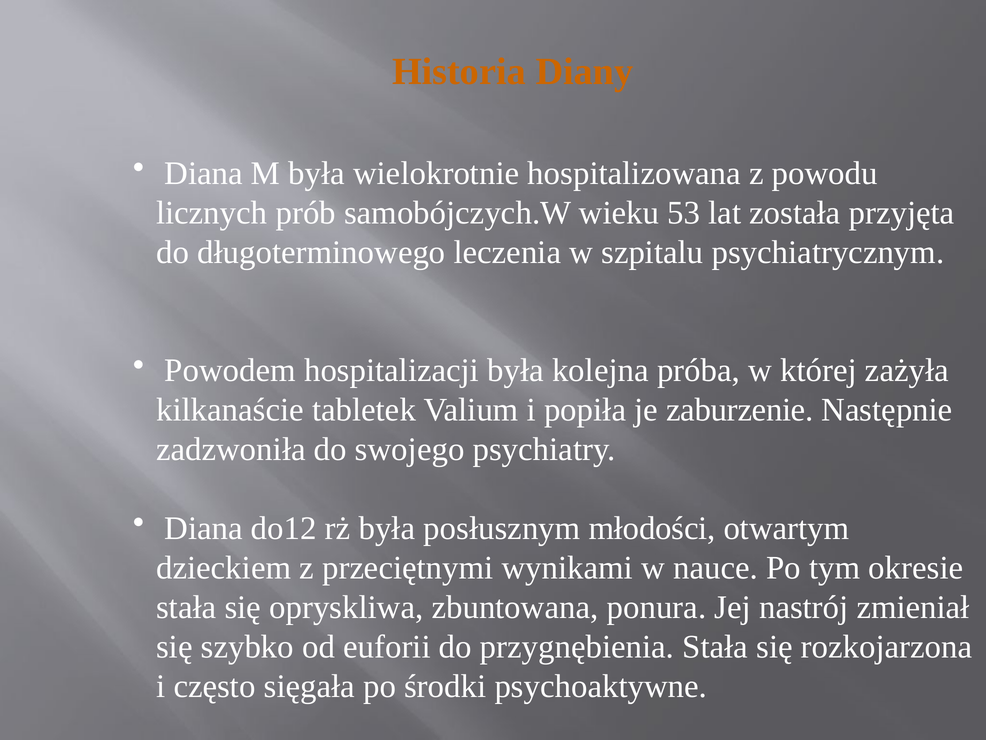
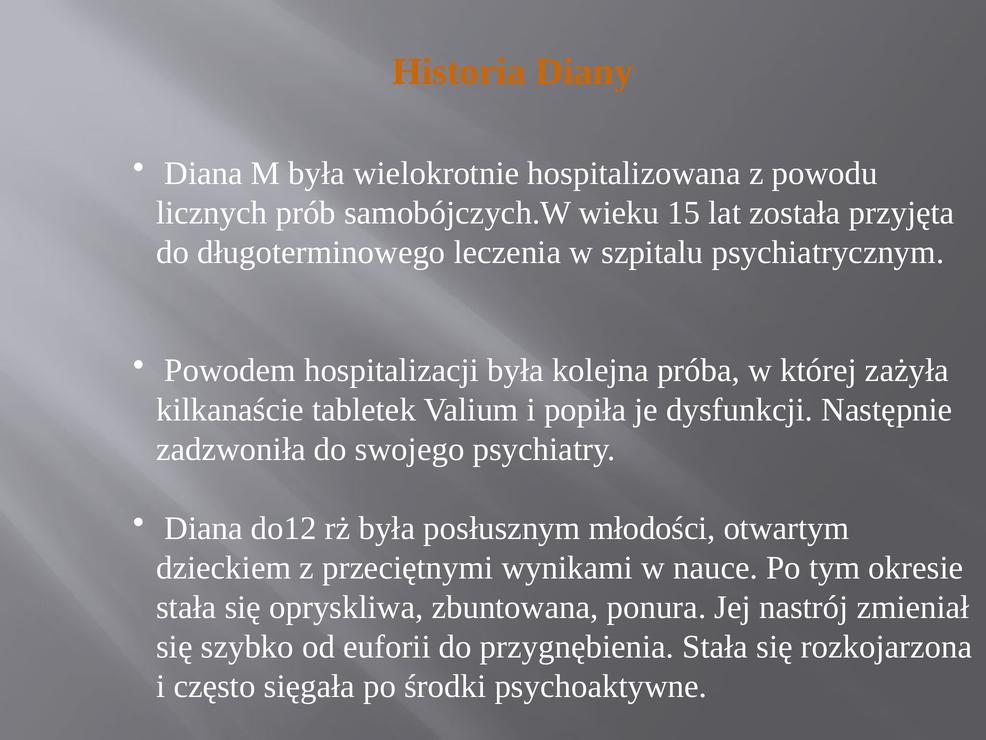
53: 53 -> 15
zaburzenie: zaburzenie -> dysfunkcji
